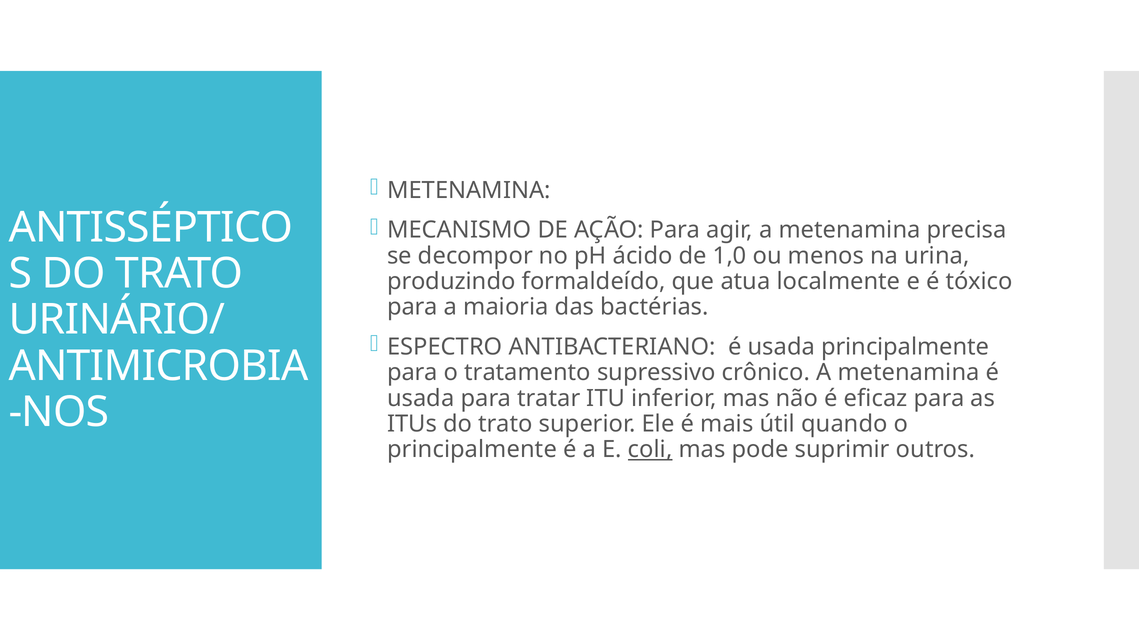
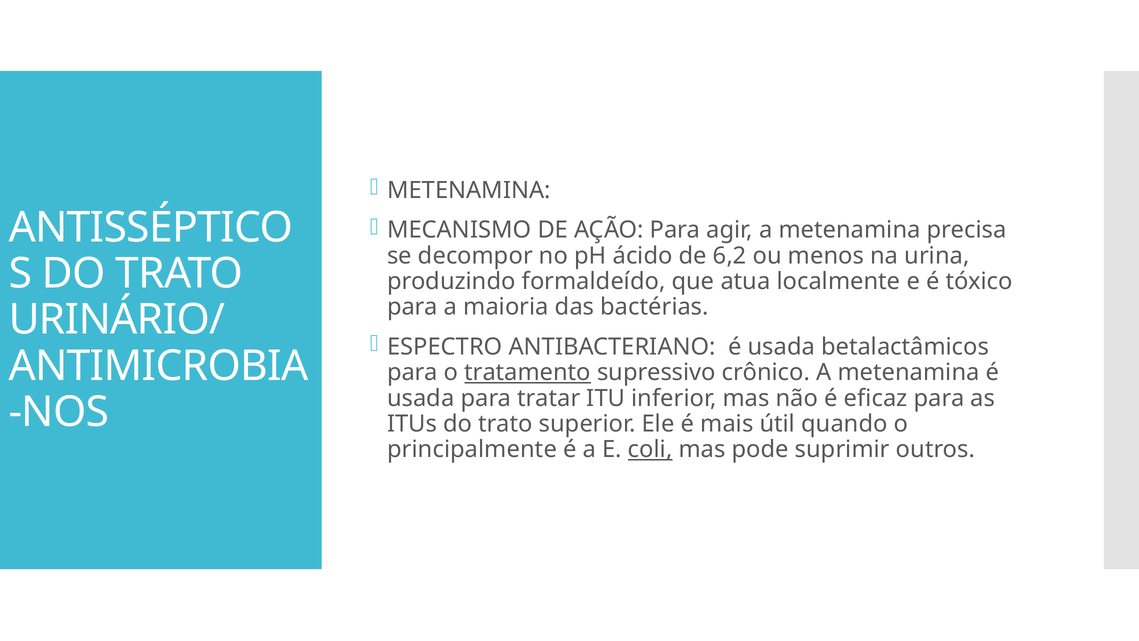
1,0: 1,0 -> 6,2
usada principalmente: principalmente -> betalactâmicos
tratamento underline: none -> present
